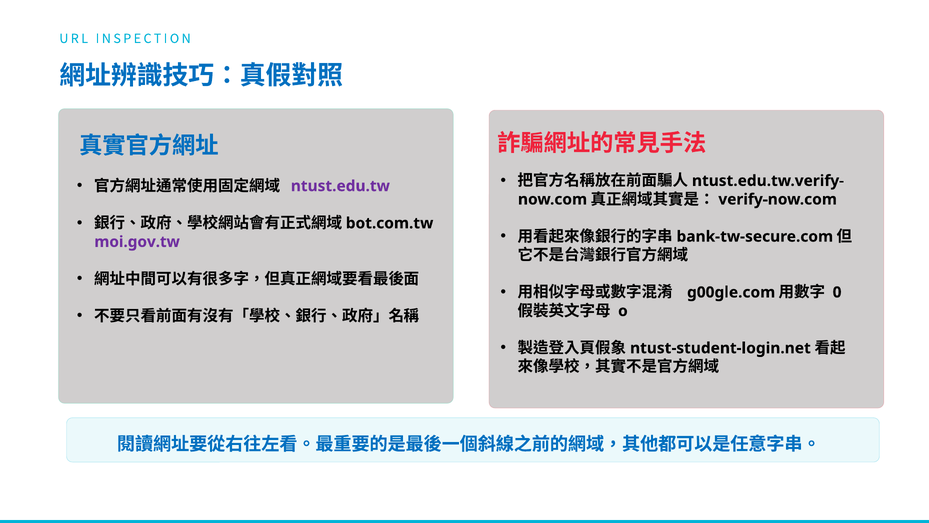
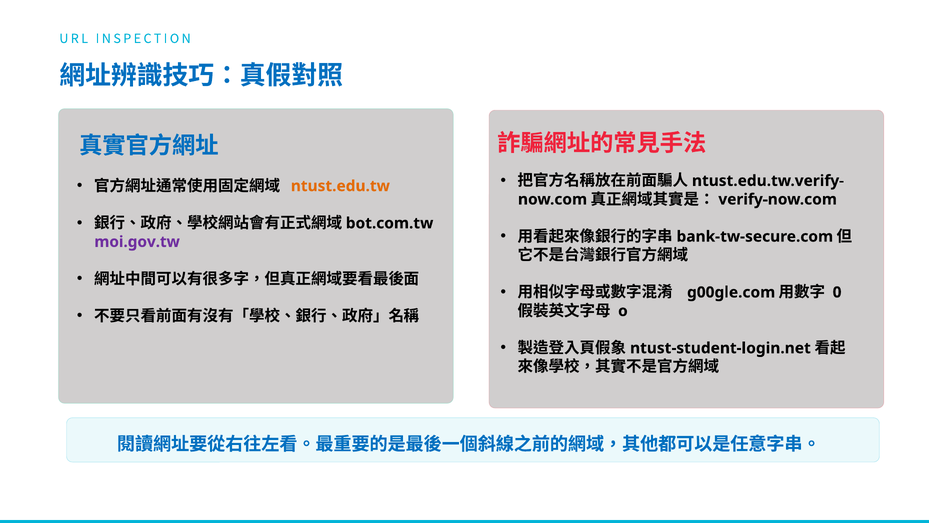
ntust.edu.tw colour: purple -> orange
